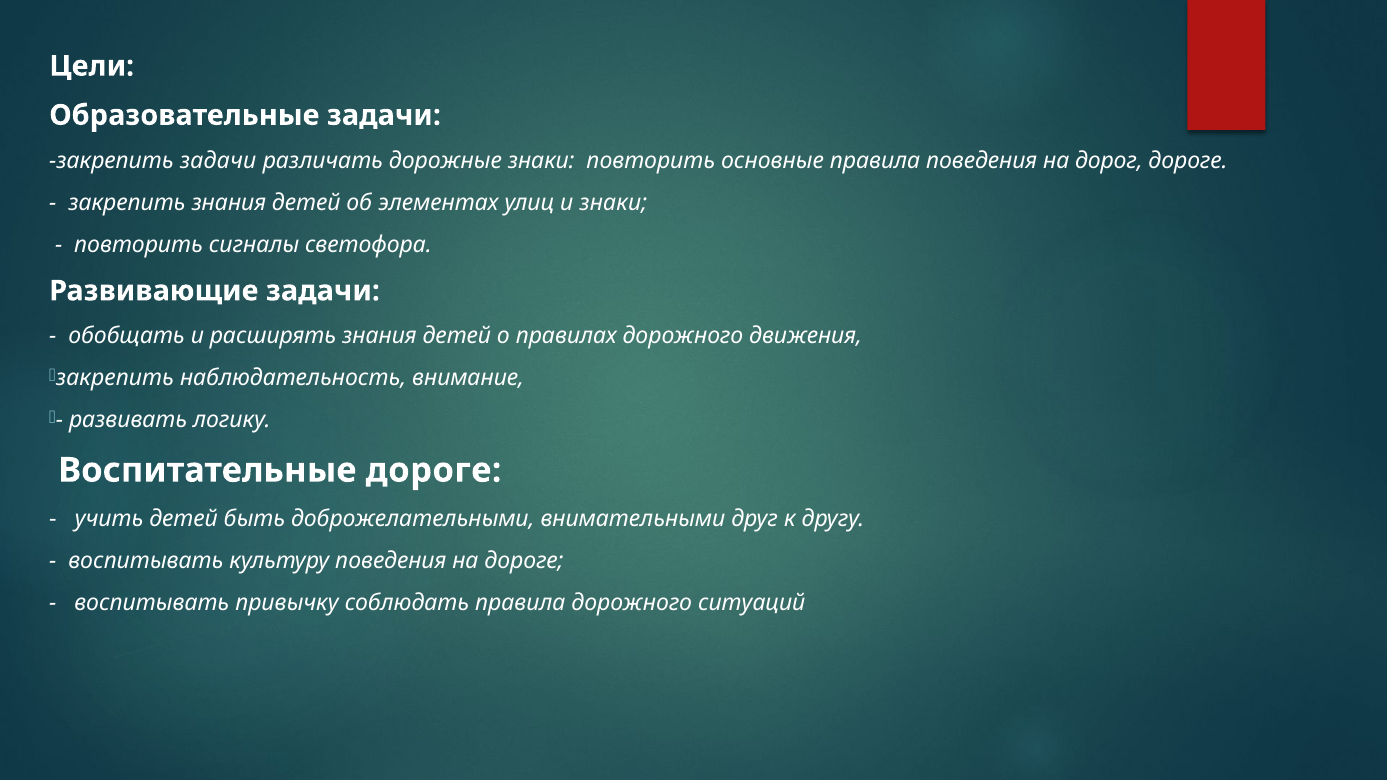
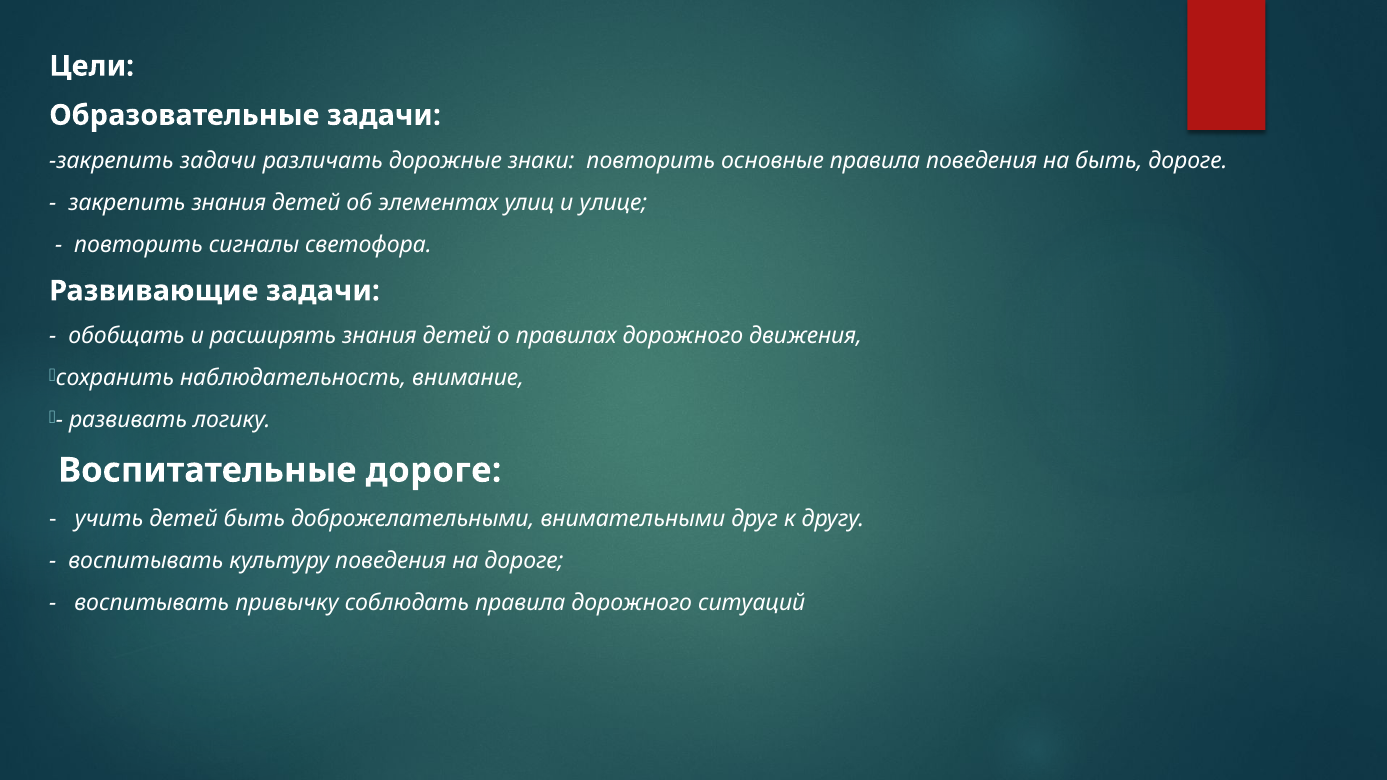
на дорог: дорог -> быть
и знаки: знаки -> улице
закрепить at (115, 378): закрепить -> сохранить
